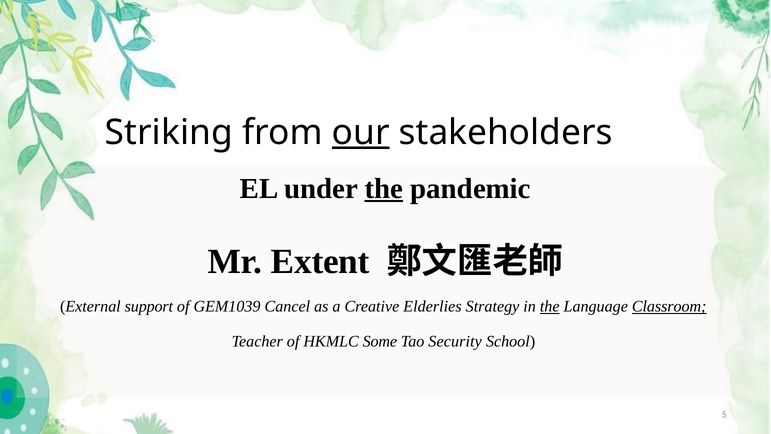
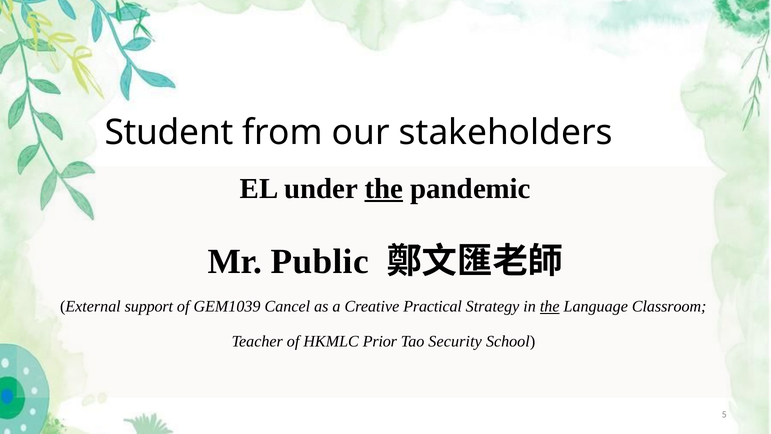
Striking: Striking -> Student
our underline: present -> none
Extent: Extent -> Public
Elderlies: Elderlies -> Practical
Classroom underline: present -> none
Some: Some -> Prior
